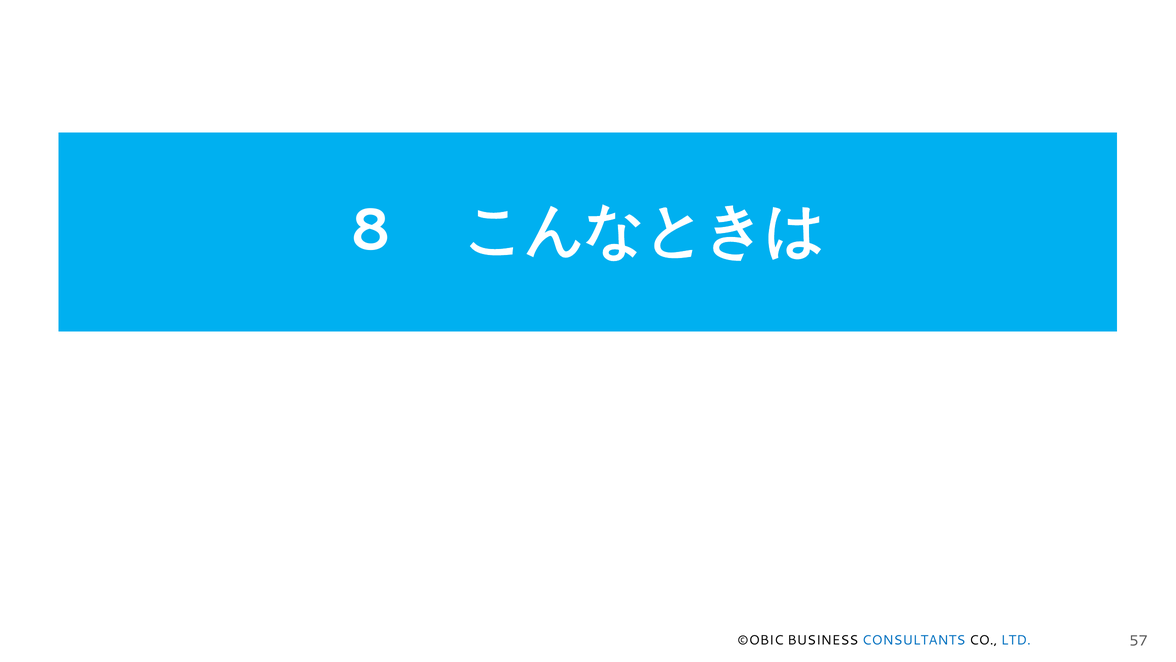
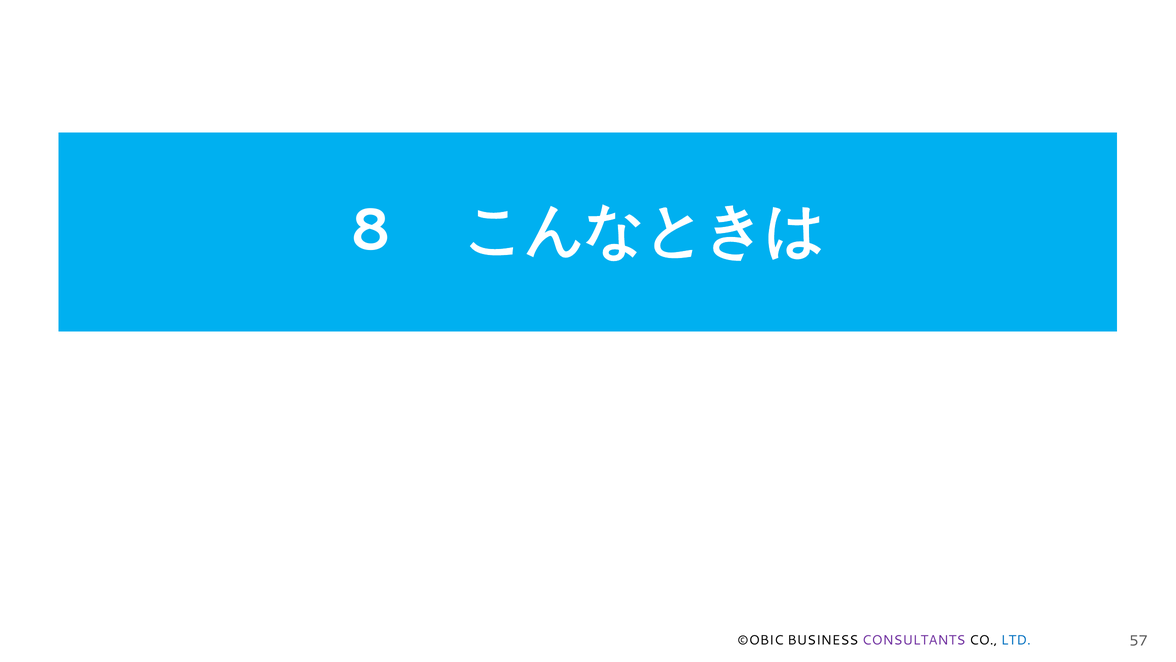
CONSULTANTS colour: blue -> purple
